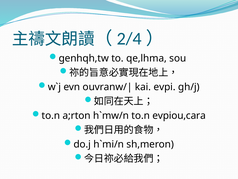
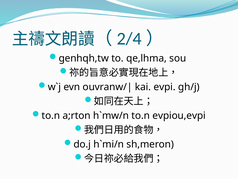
evpiou,cara: evpiou,cara -> evpiou,evpi
